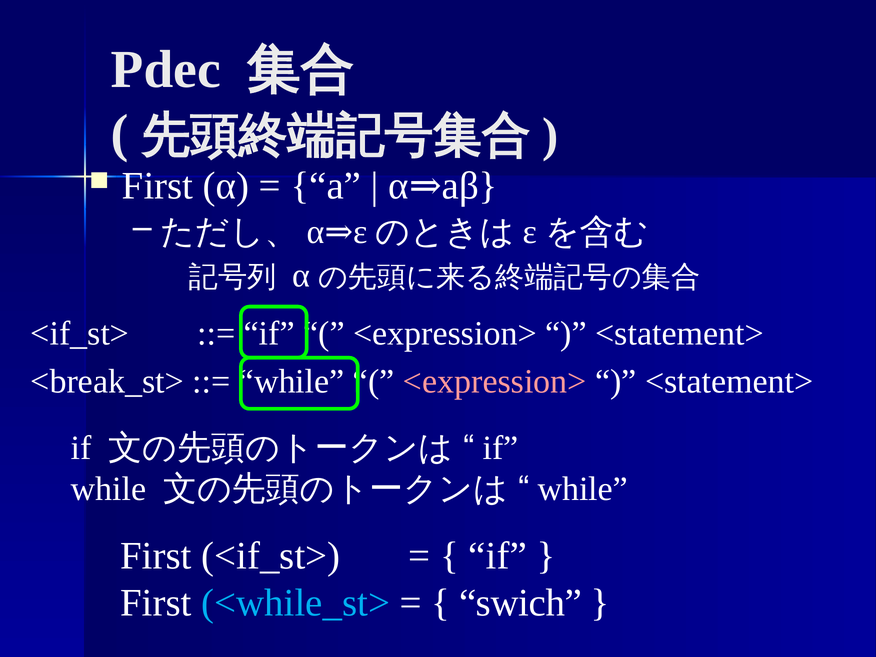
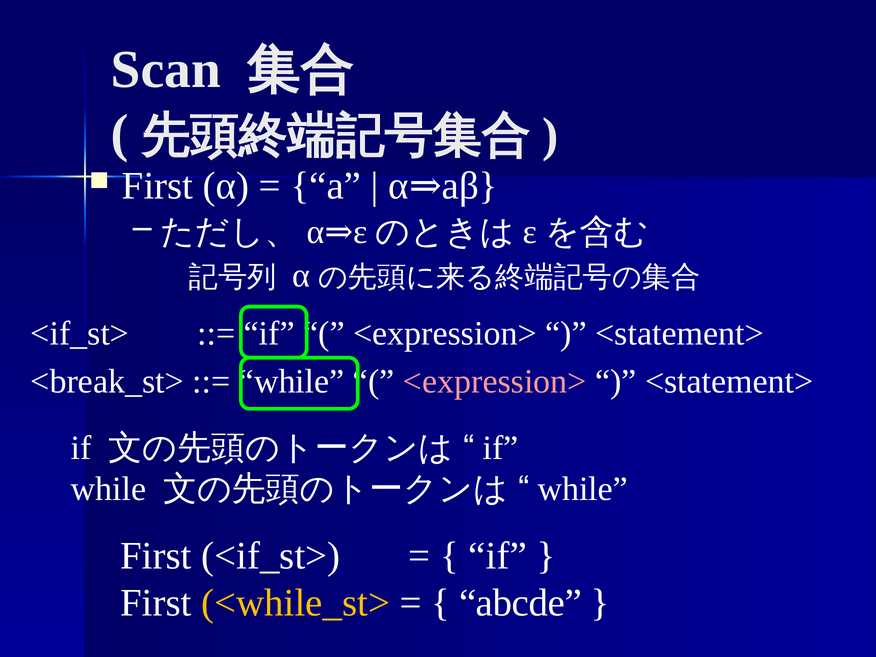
Pdec: Pdec -> Scan
<while_st> colour: light blue -> yellow
swich: swich -> abcde
